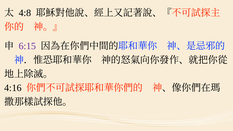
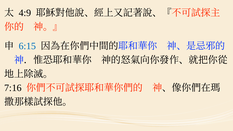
4:8: 4:8 -> 4:9
6:15 colour: purple -> blue
4:16: 4:16 -> 7:16
